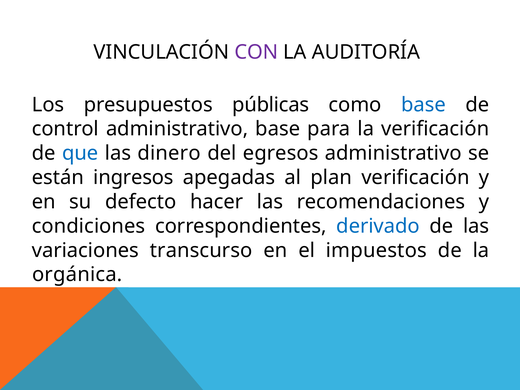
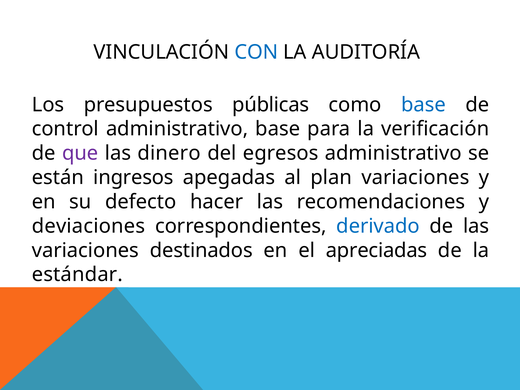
CON colour: purple -> blue
que colour: blue -> purple
plan verificación: verificación -> variaciones
condiciones: condiciones -> deviaciones
transcurso: transcurso -> destinados
impuestos: impuestos -> apreciadas
orgánica: orgánica -> estándar
